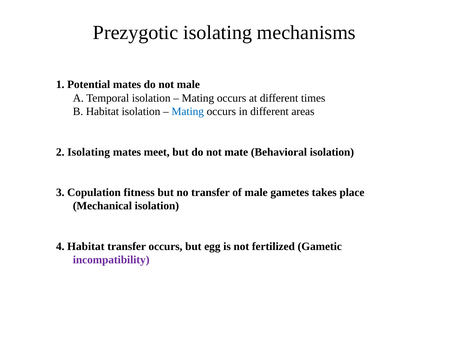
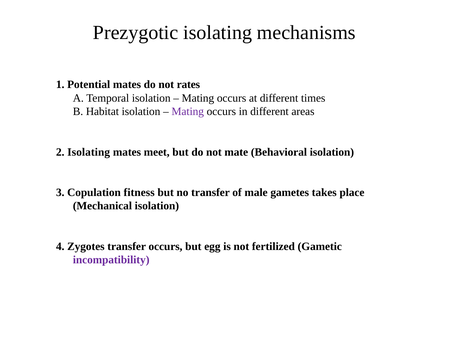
not male: male -> rates
Mating at (188, 111) colour: blue -> purple
4 Habitat: Habitat -> Zygotes
